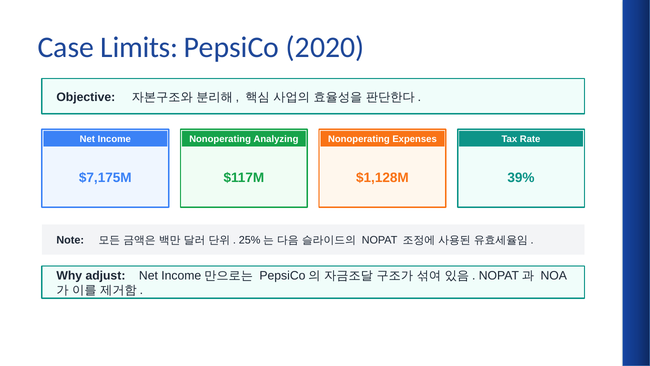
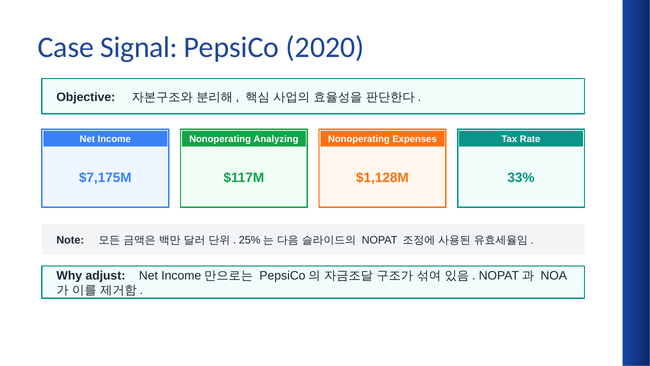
Limits: Limits -> Signal
39%: 39% -> 33%
